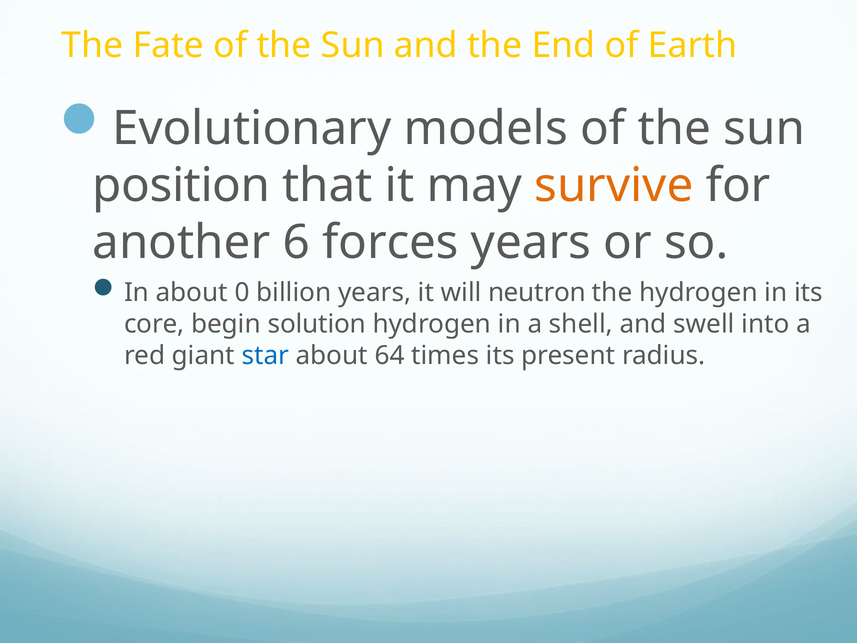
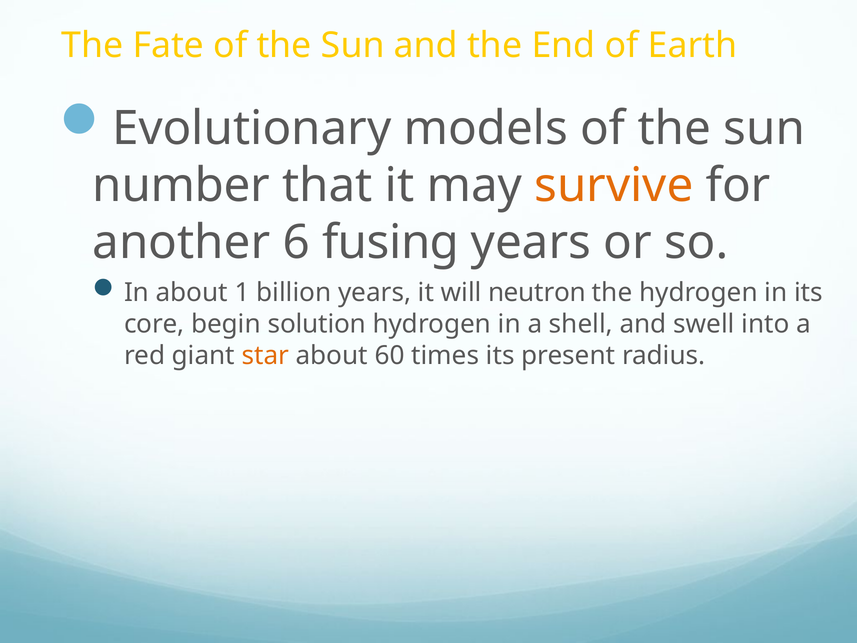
position: position -> number
forces: forces -> fusing
0: 0 -> 1
star colour: blue -> orange
64: 64 -> 60
